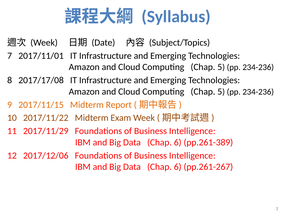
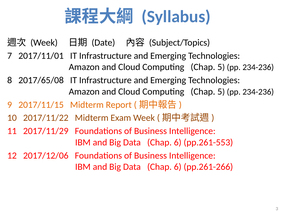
2017/17/08: 2017/17/08 -> 2017/65/08
pp.261-389: pp.261-389 -> pp.261-553
pp.261-267: pp.261-267 -> pp.261-266
